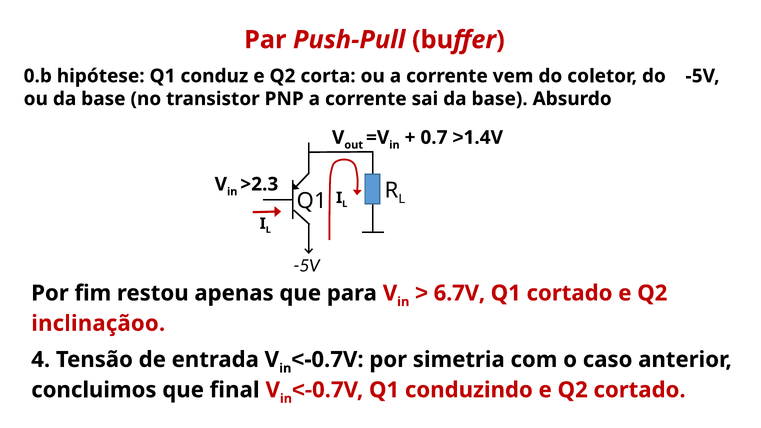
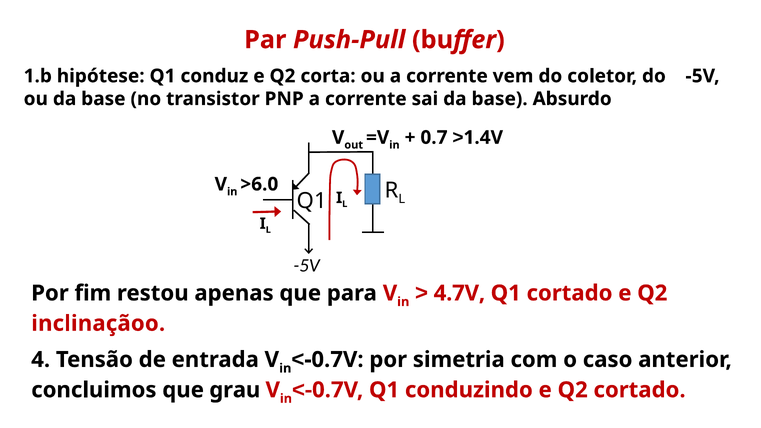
0.b: 0.b -> 1.b
>2.3: >2.3 -> >6.0
6.7V: 6.7V -> 4.7V
final: final -> grau
